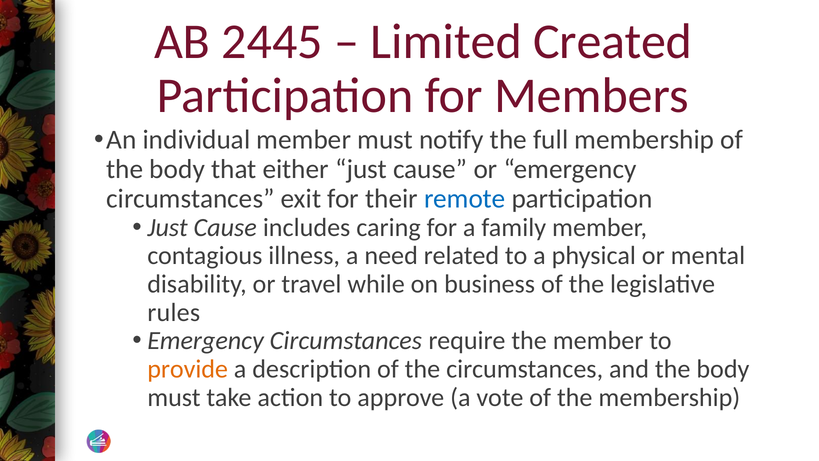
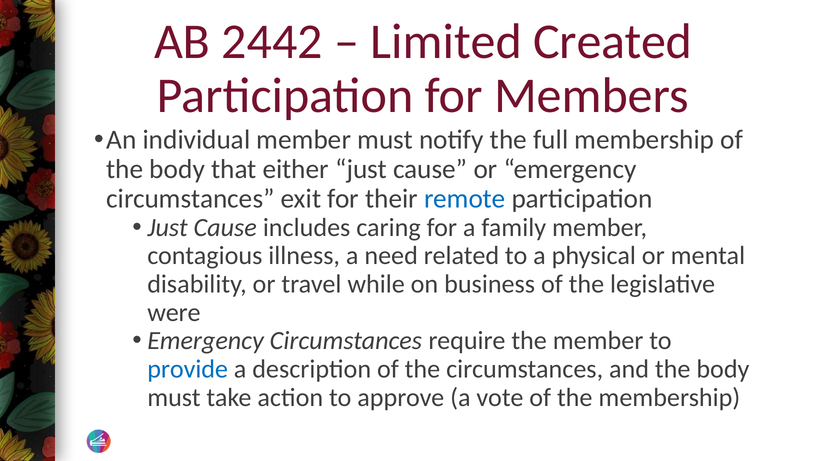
2445: 2445 -> 2442
rules: rules -> were
provide colour: orange -> blue
